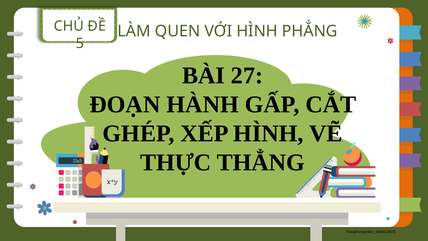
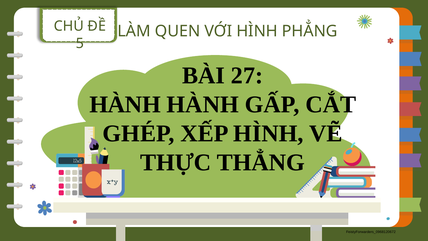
ĐOẠN at (125, 104): ĐOẠN -> HÀNH
